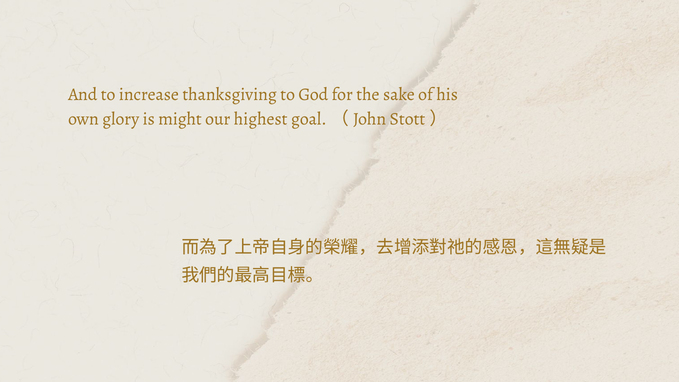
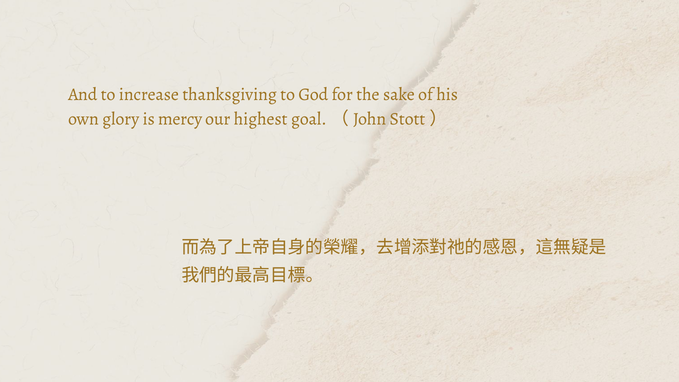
might: might -> mercy
